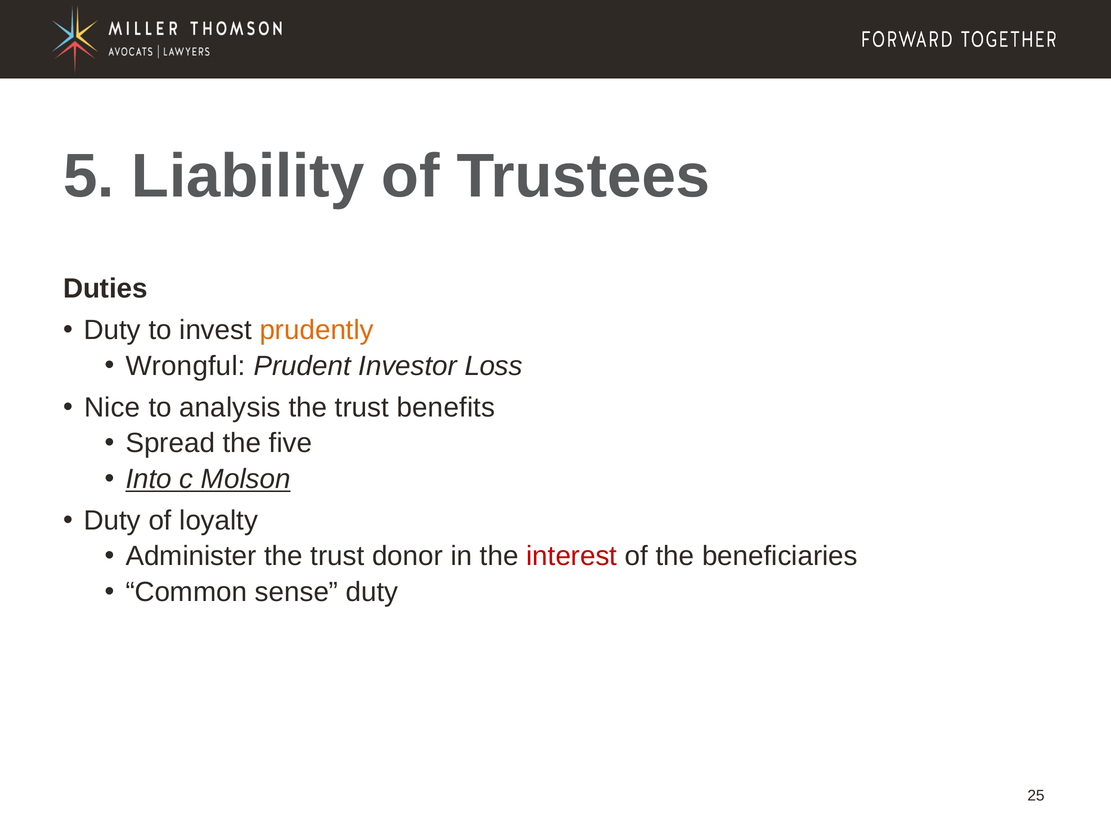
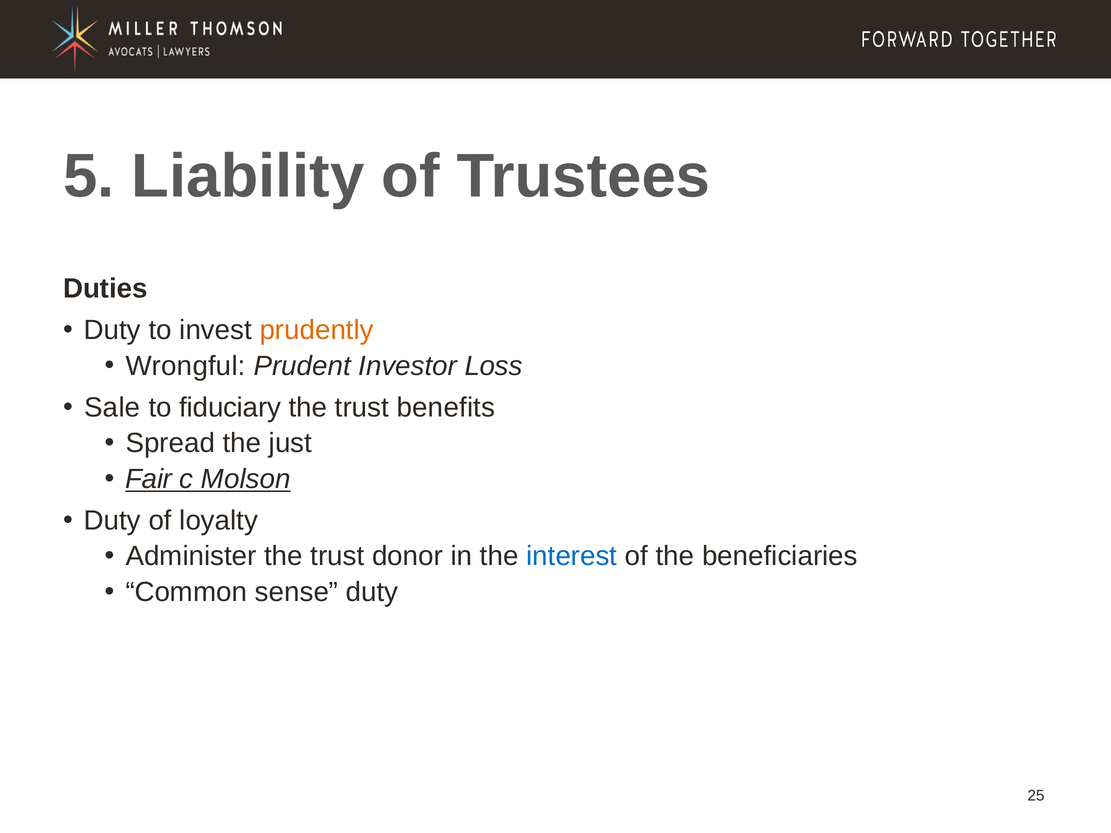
Nice: Nice -> Sale
analysis: analysis -> fiduciary
five: five -> just
Into: Into -> Fair
interest colour: red -> blue
